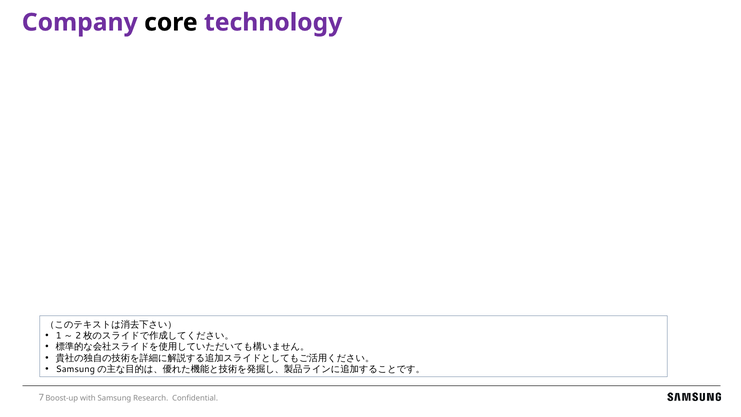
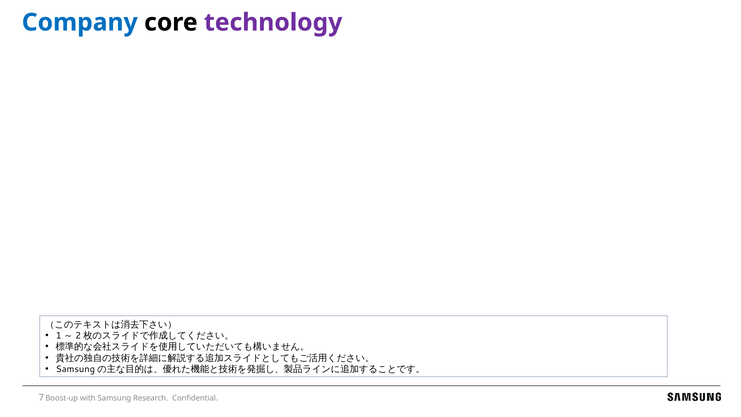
Company colour: purple -> blue
